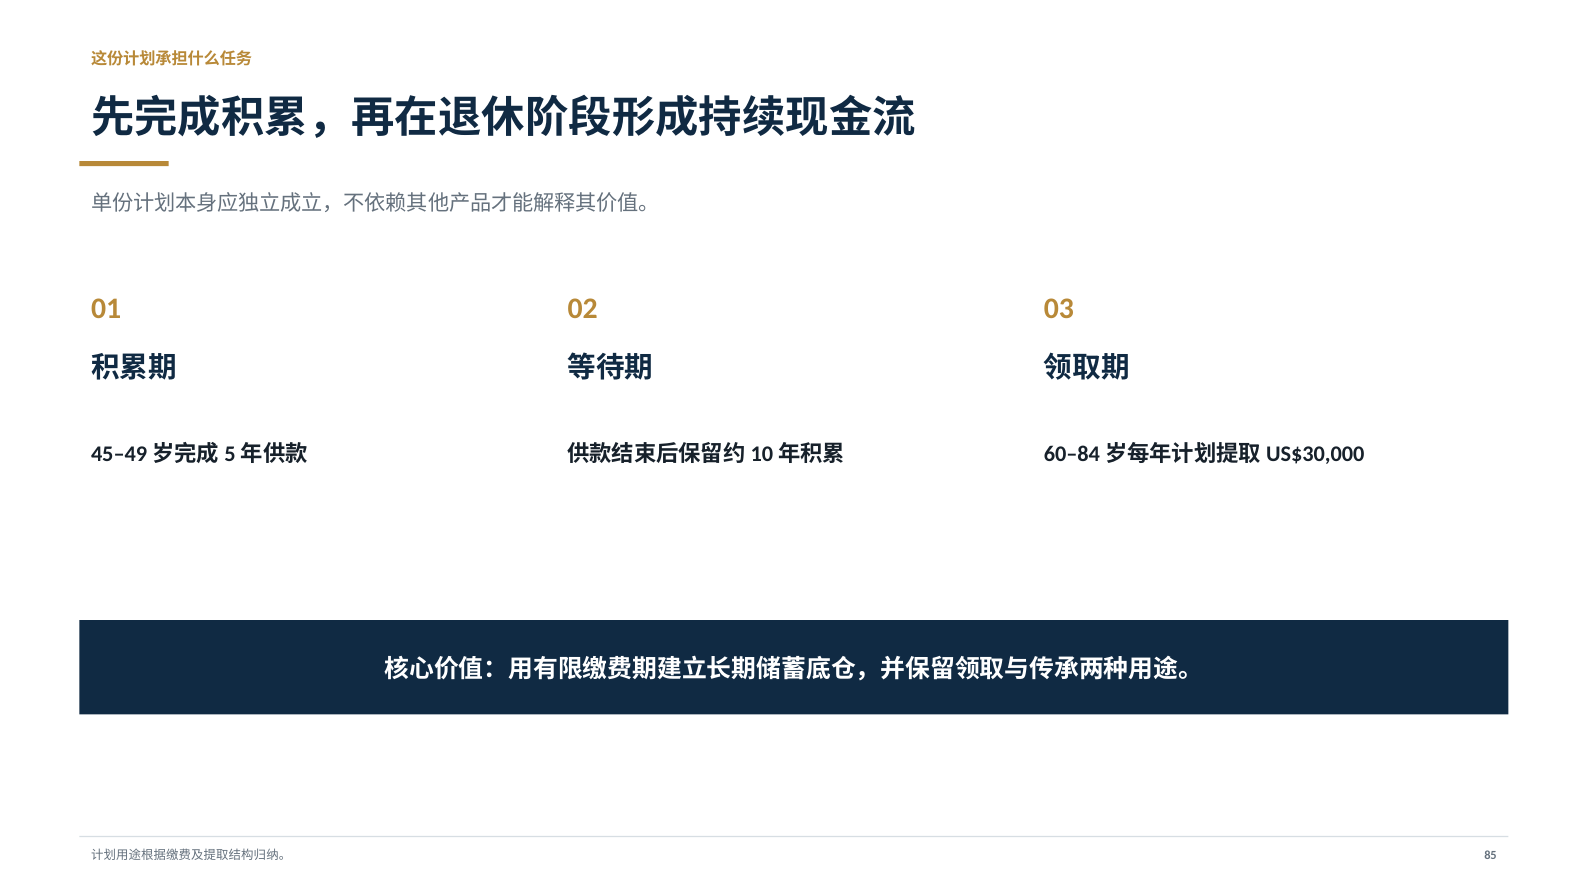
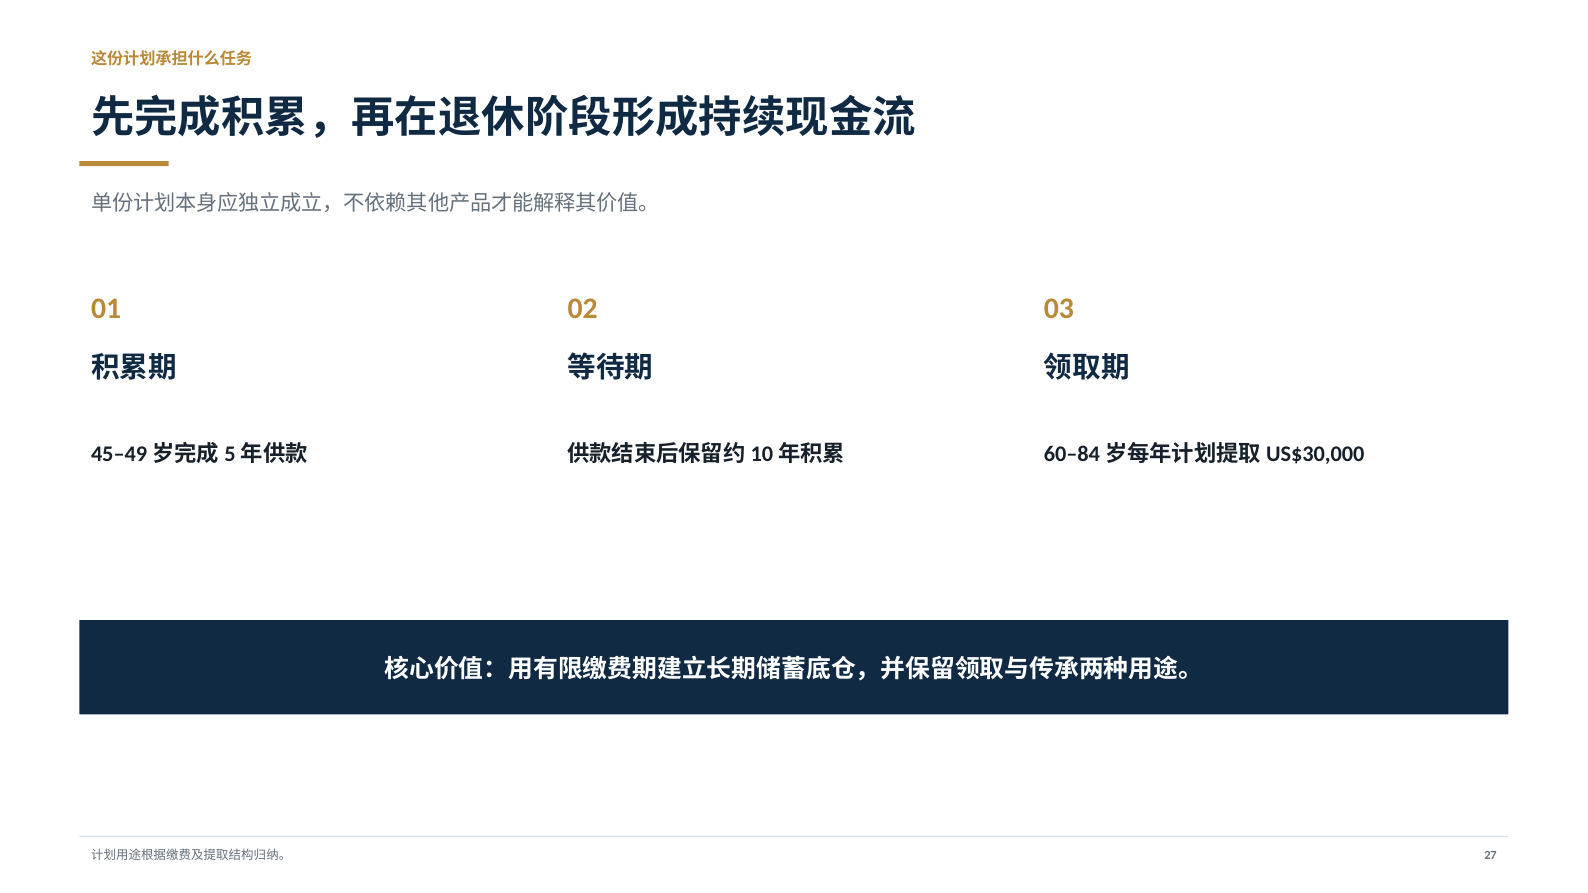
85: 85 -> 27
